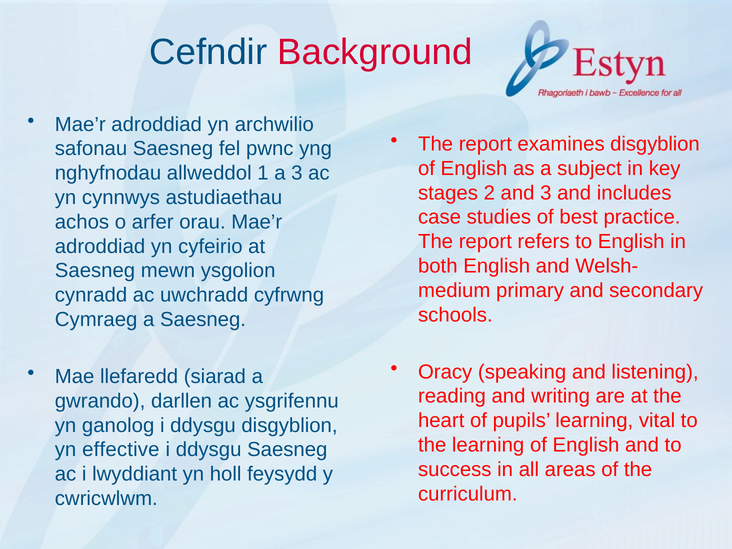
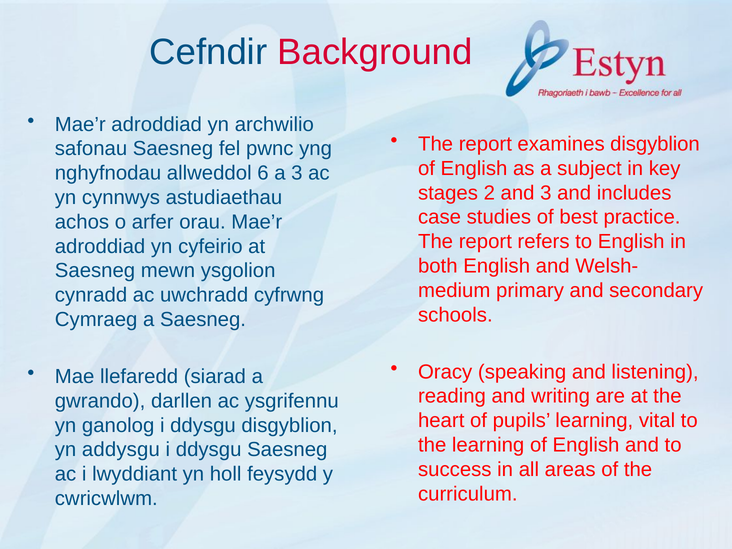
1: 1 -> 6
effective: effective -> addysgu
